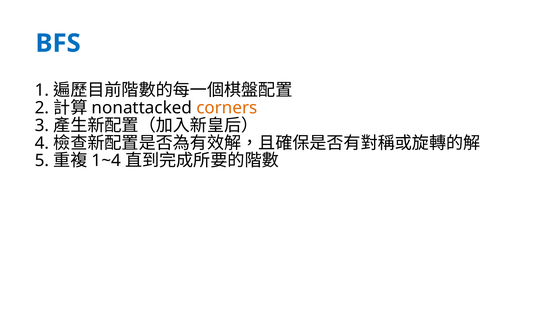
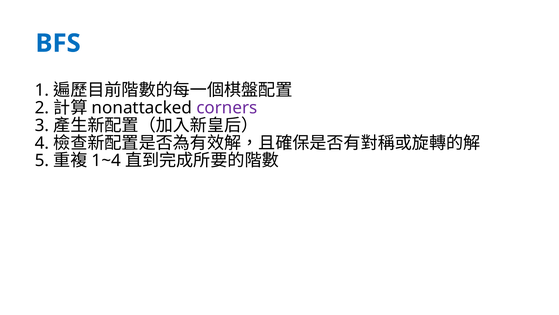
corners colour: orange -> purple
